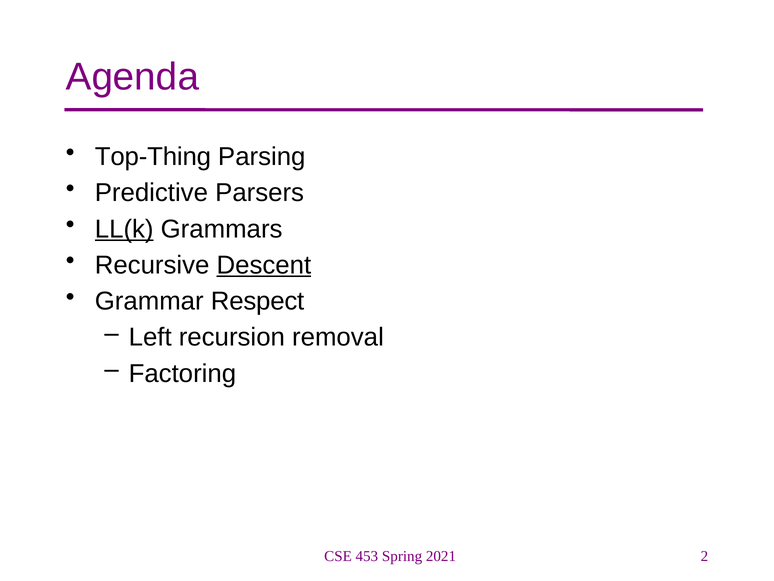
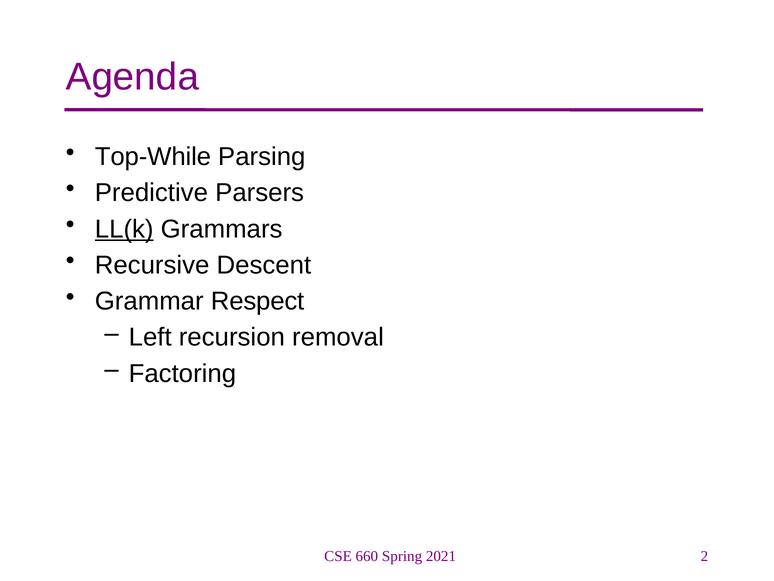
Top-Thing: Top-Thing -> Top-While
Descent underline: present -> none
453: 453 -> 660
